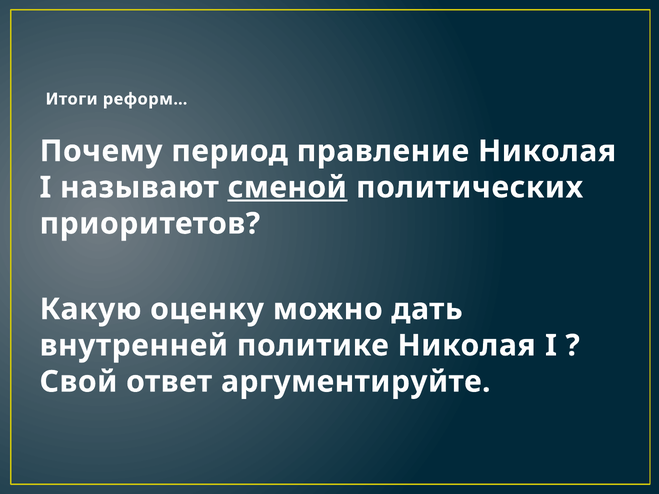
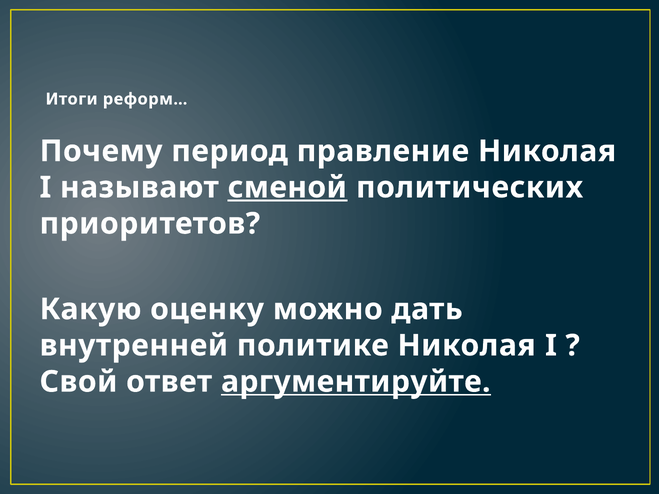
аргументируйте underline: none -> present
